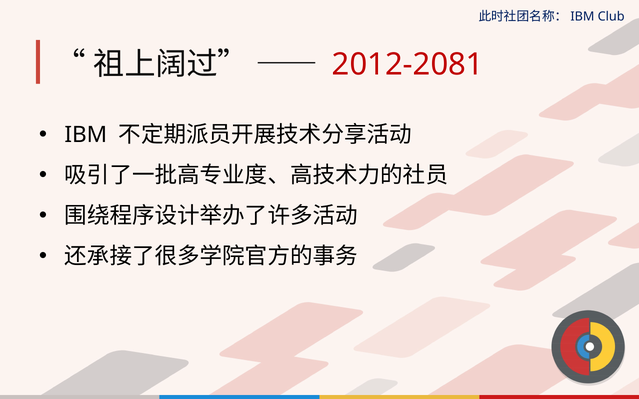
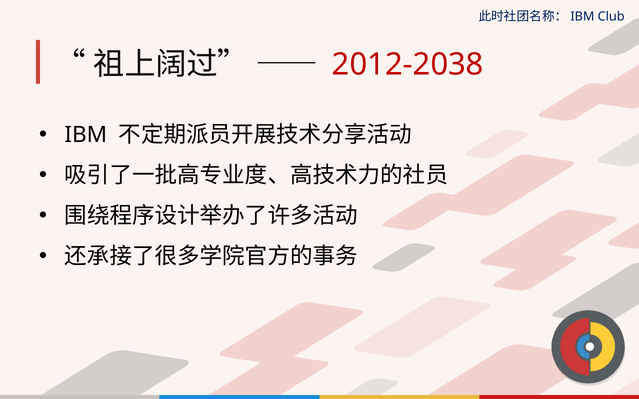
2012-2081: 2012-2081 -> 2012-2038
